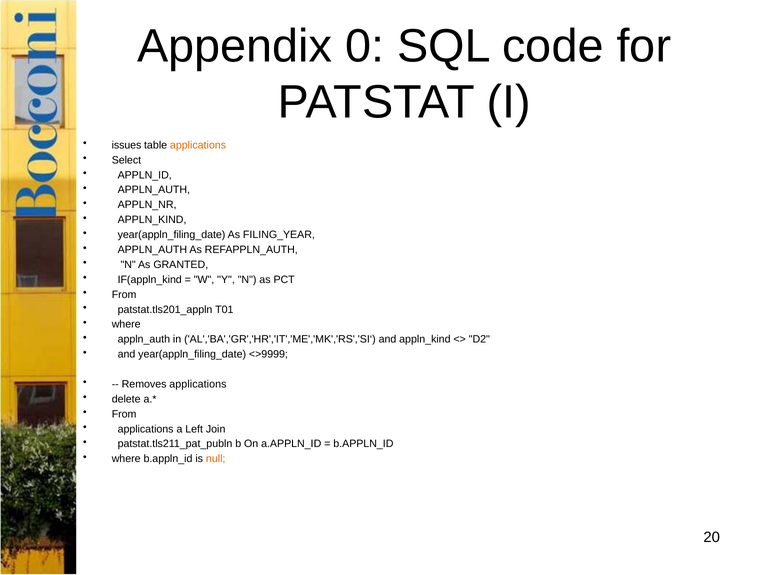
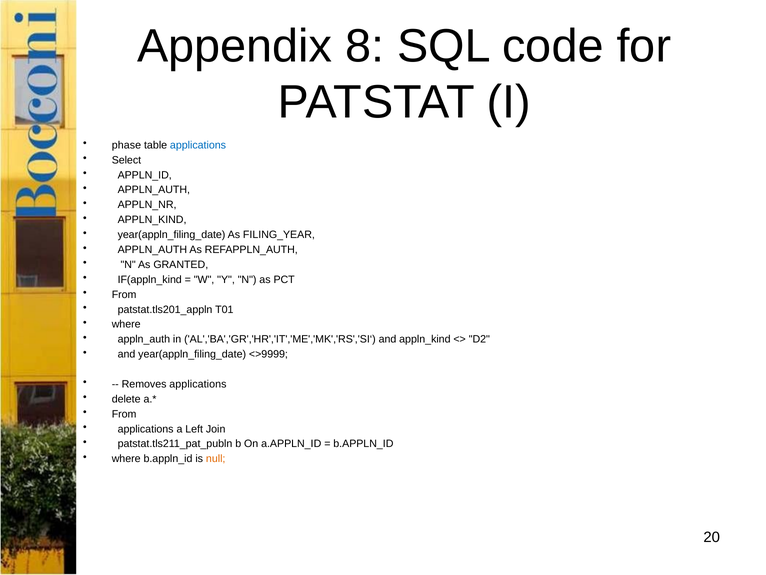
0: 0 -> 8
issues: issues -> phase
applications at (198, 145) colour: orange -> blue
